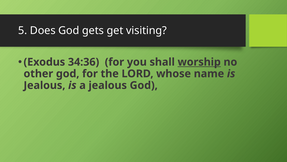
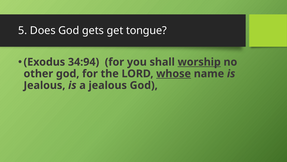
visiting: visiting -> tongue
34:36: 34:36 -> 34:94
whose underline: none -> present
